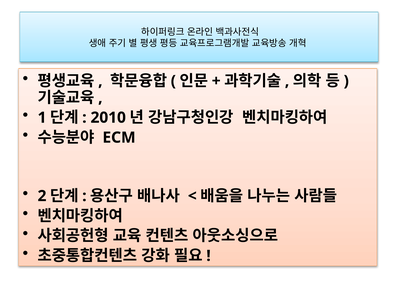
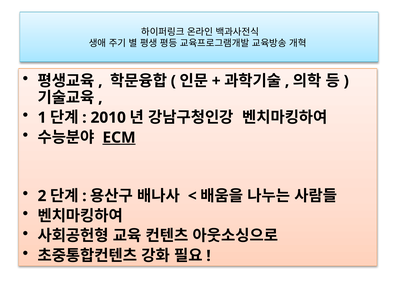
ECM underline: none -> present
